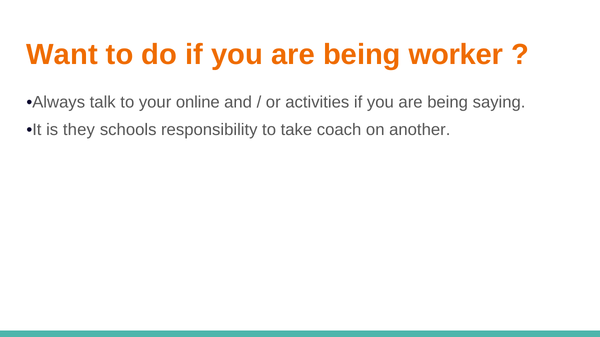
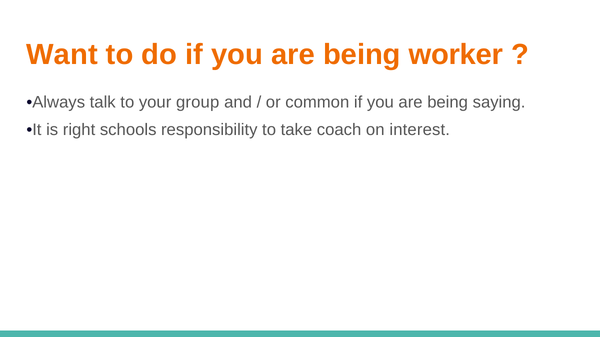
online: online -> group
activities: activities -> common
they: they -> right
another: another -> interest
